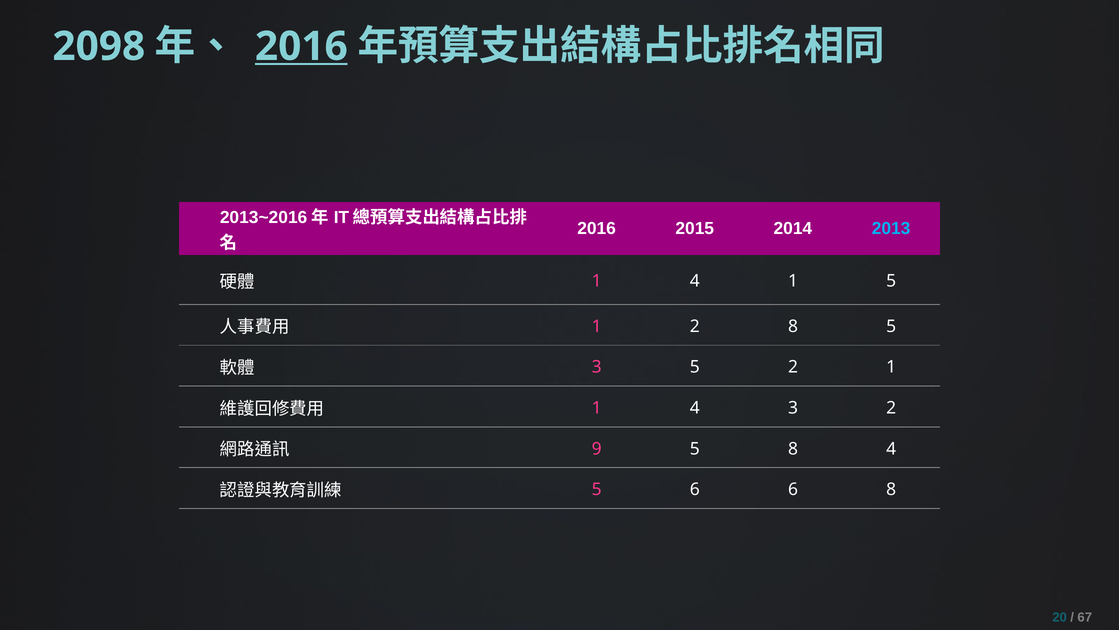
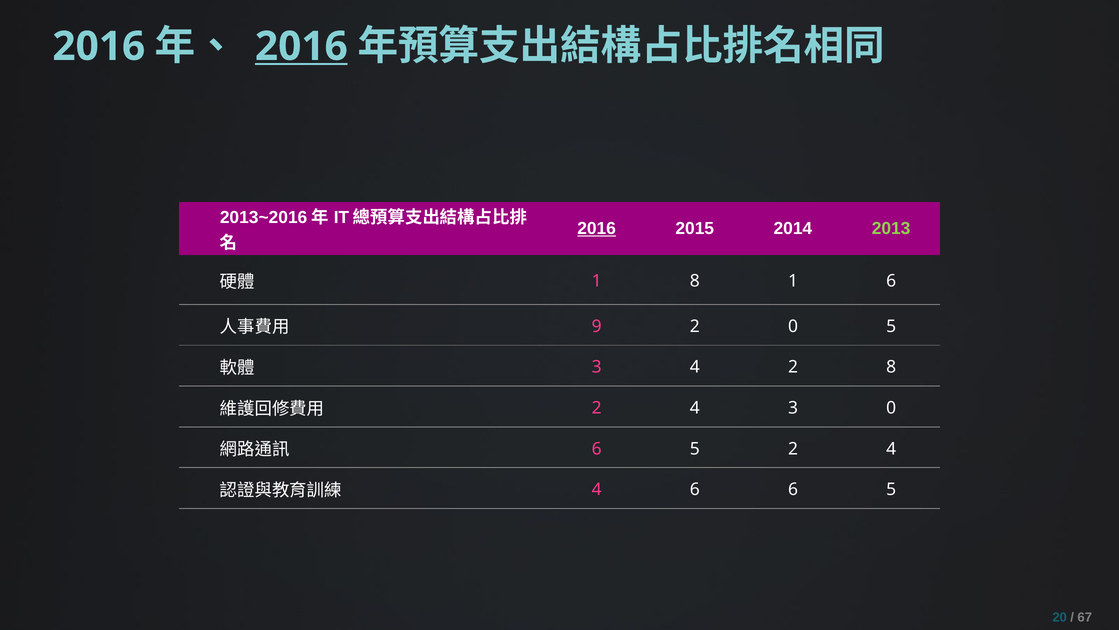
2098 at (99, 46): 2098 -> 2016
2016 at (597, 228) underline: none -> present
2013 colour: light blue -> light green
4 at (695, 281): 4 -> 8
1 5: 5 -> 6
1 at (597, 326): 1 -> 9
2 8: 8 -> 0
3 5: 5 -> 4
2 1: 1 -> 8
1 at (597, 408): 1 -> 2
3 2: 2 -> 0
9 at (597, 448): 9 -> 6
5 8: 8 -> 2
5 at (597, 489): 5 -> 4
6 6 8: 8 -> 5
